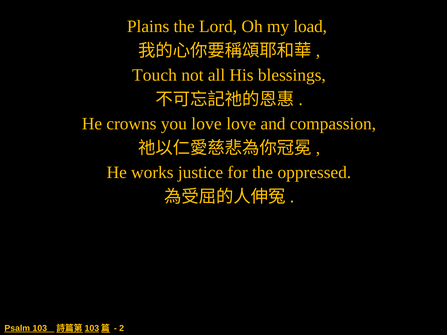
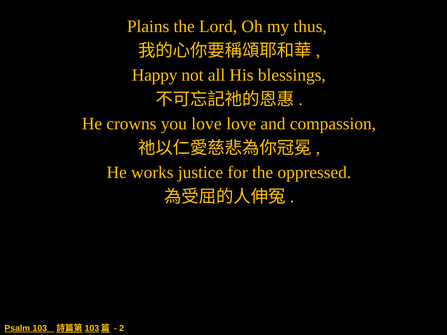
load: load -> thus
Touch: Touch -> Happy
